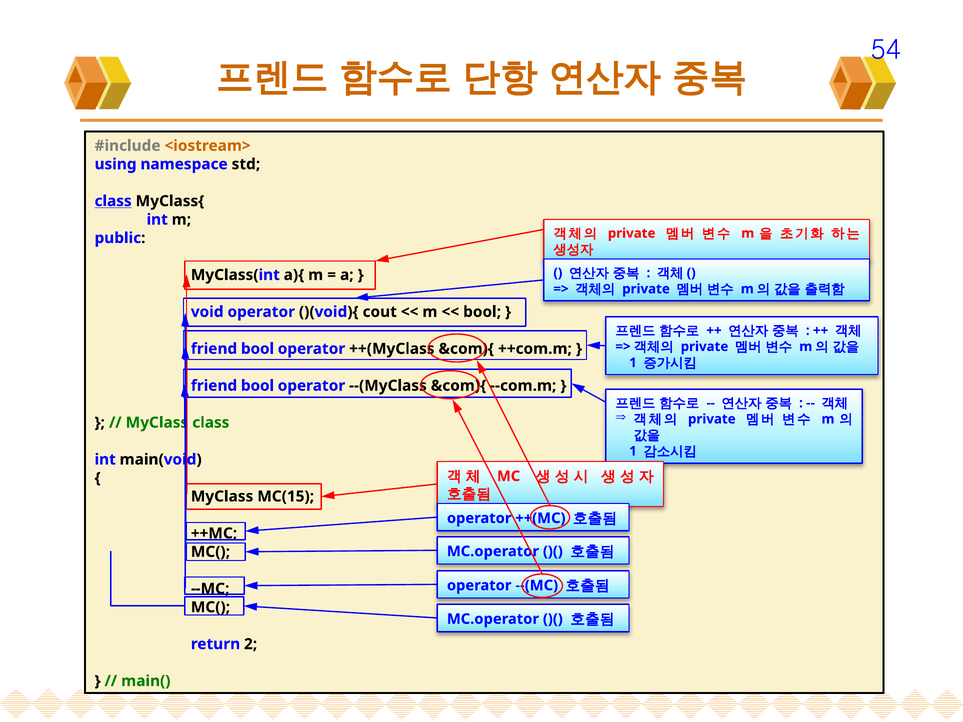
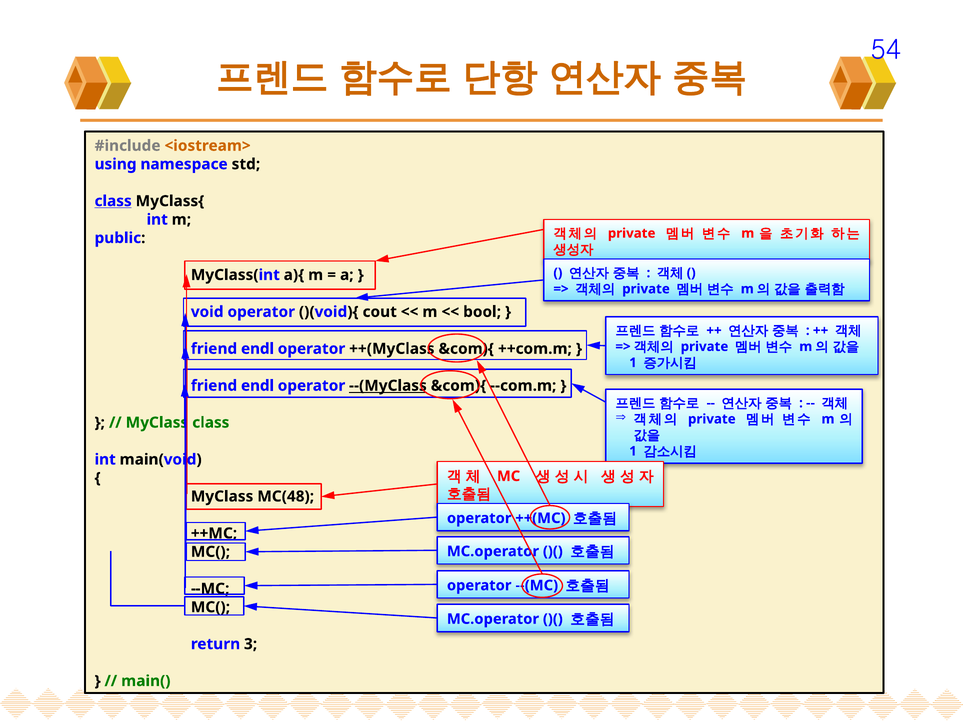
bool at (257, 349): bool -> endl
bool at (257, 386): bool -> endl
--(MyClass underline: none -> present
MC(15: MC(15 -> MC(48
2: 2 -> 3
